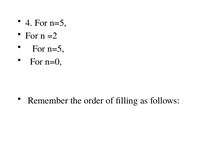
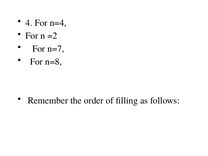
4 For n=5: n=5 -> n=4
n=5 at (56, 49): n=5 -> n=7
n=0: n=0 -> n=8
